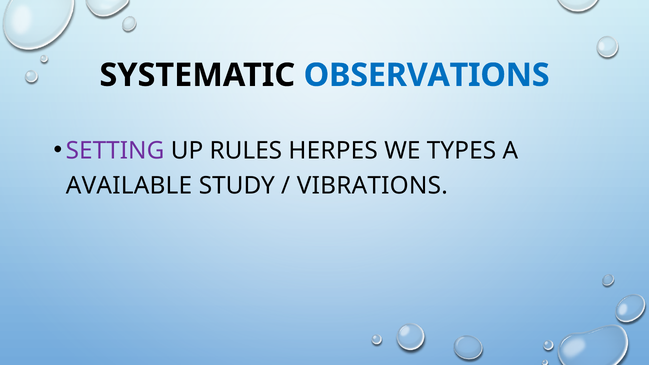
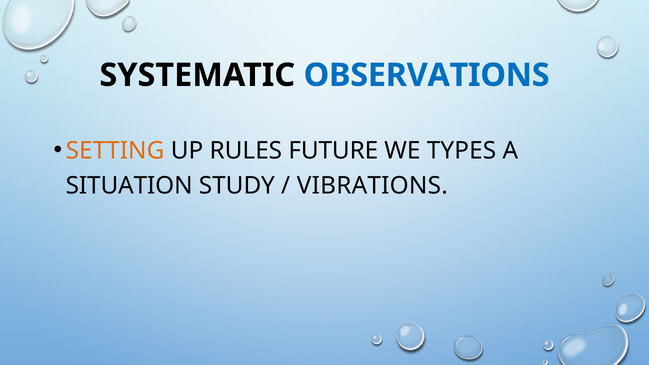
SETTING colour: purple -> orange
HERPES: HERPES -> FUTURE
AVAILABLE: AVAILABLE -> SITUATION
